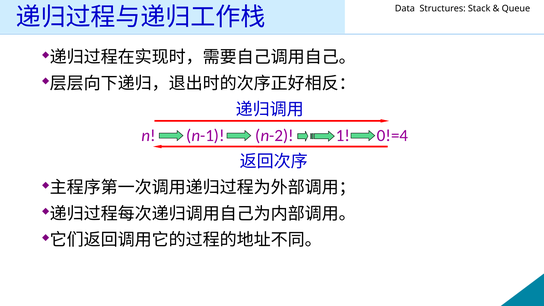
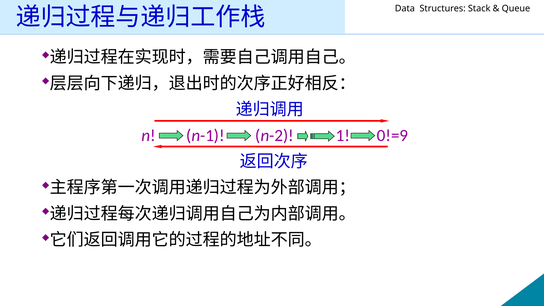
0!=4: 0!=4 -> 0!=9
